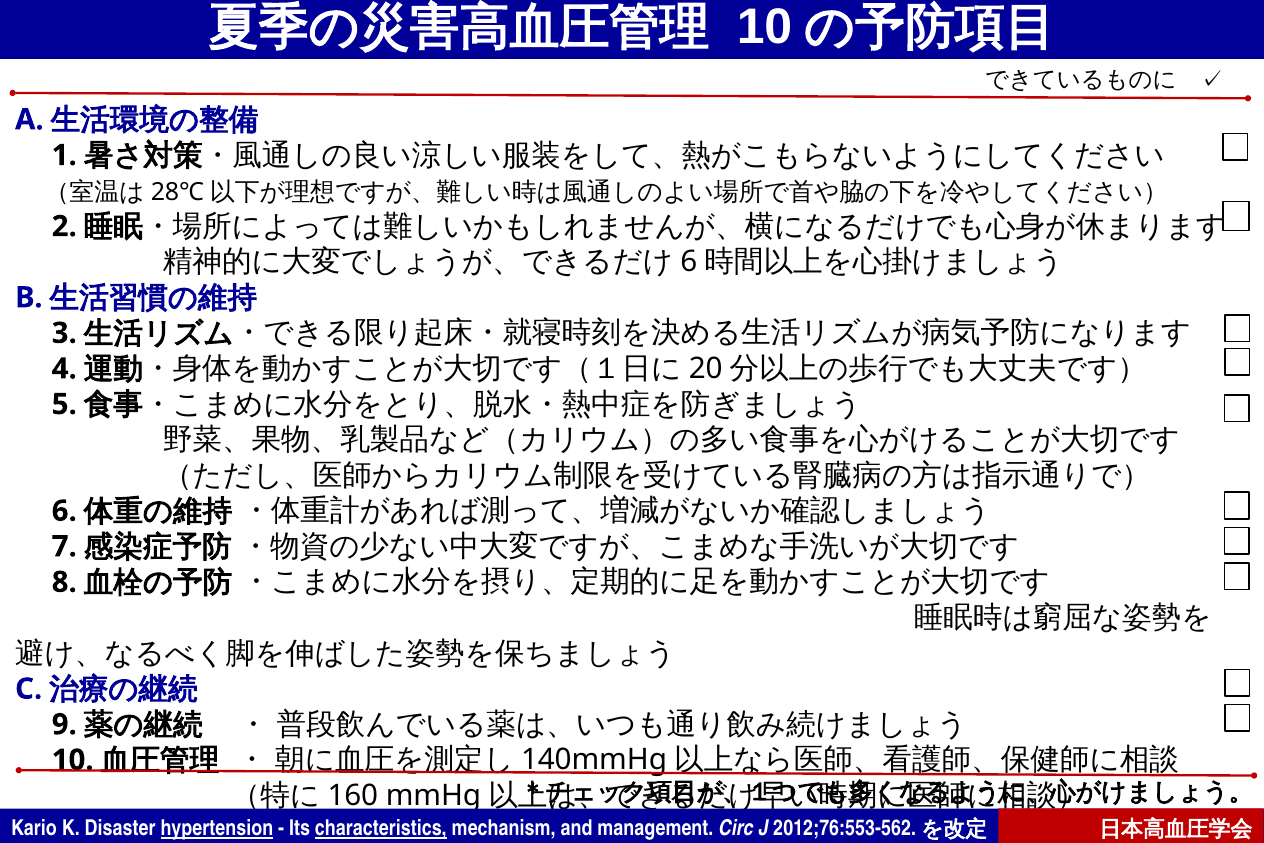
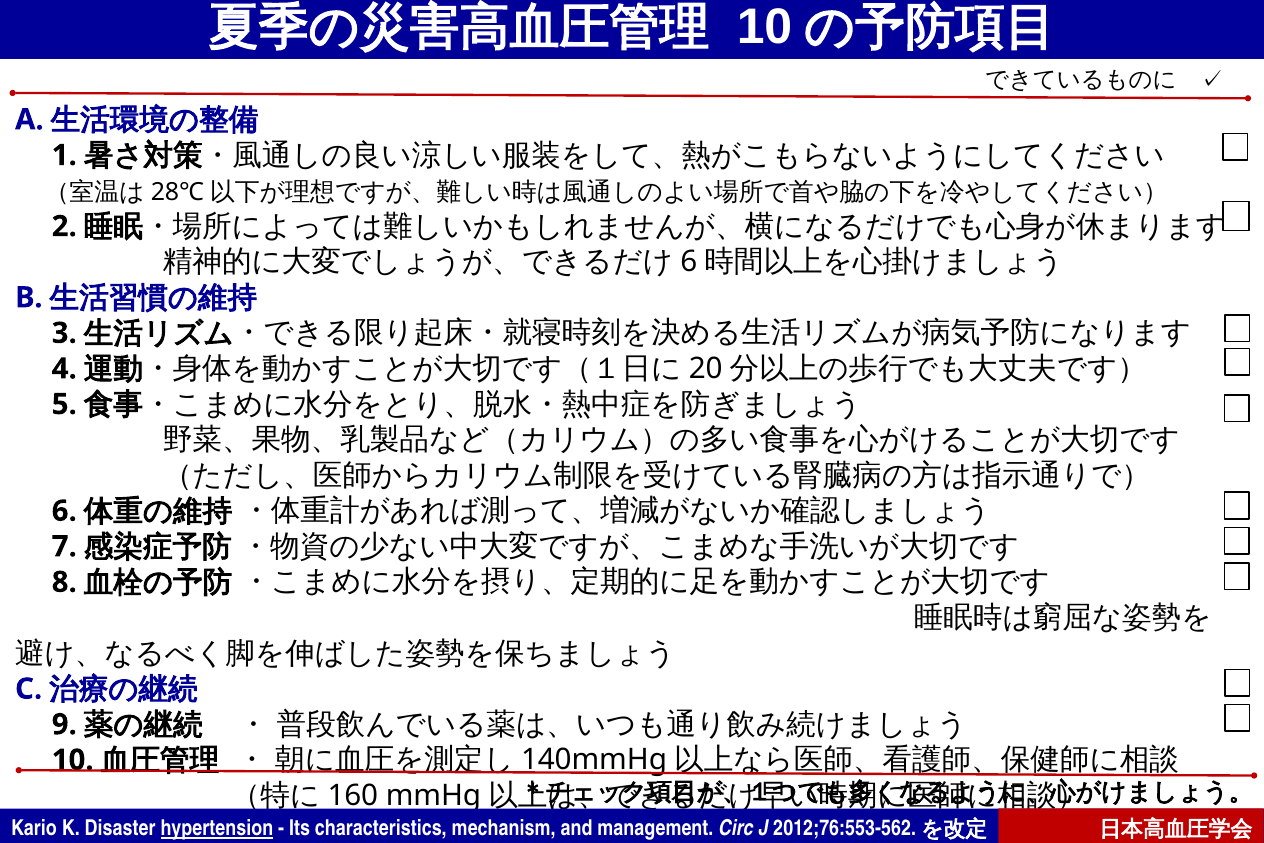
characteristics underline: present -> none
